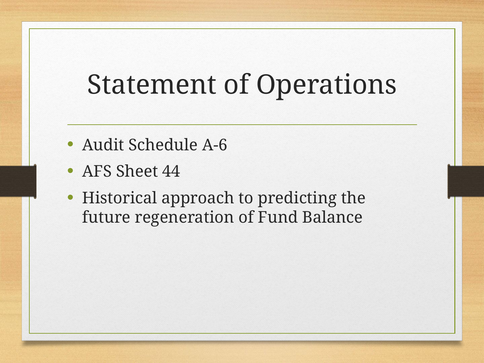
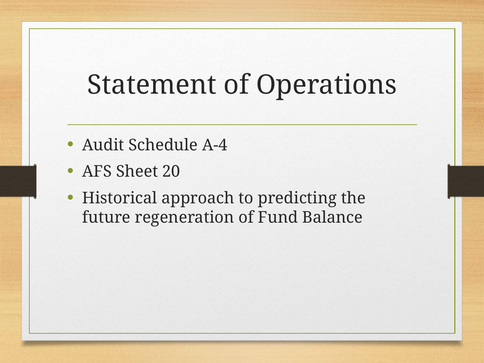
A-6: A-6 -> A-4
44: 44 -> 20
